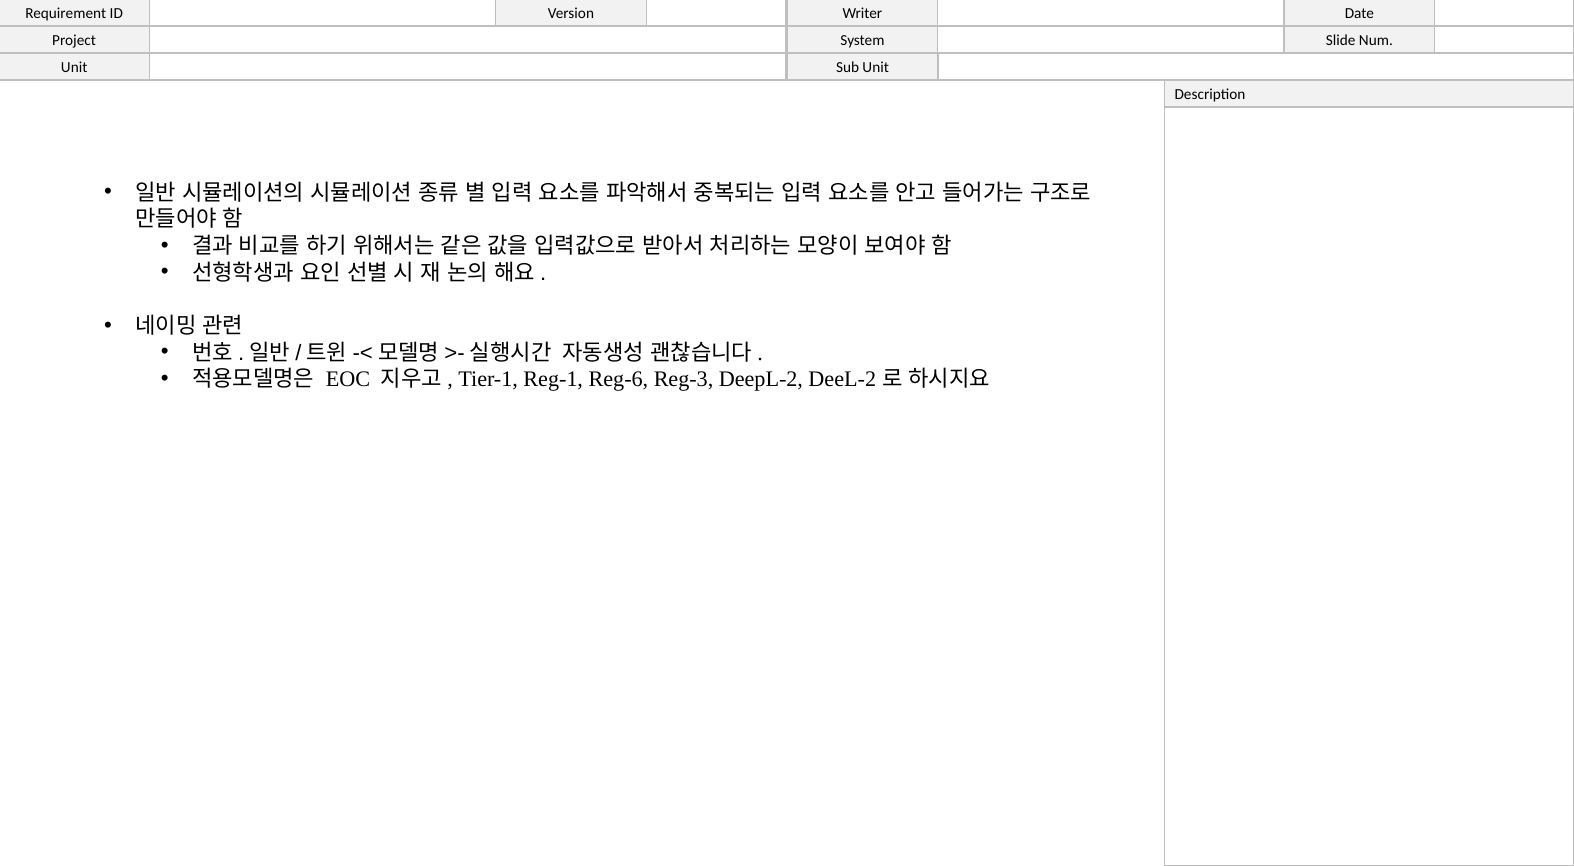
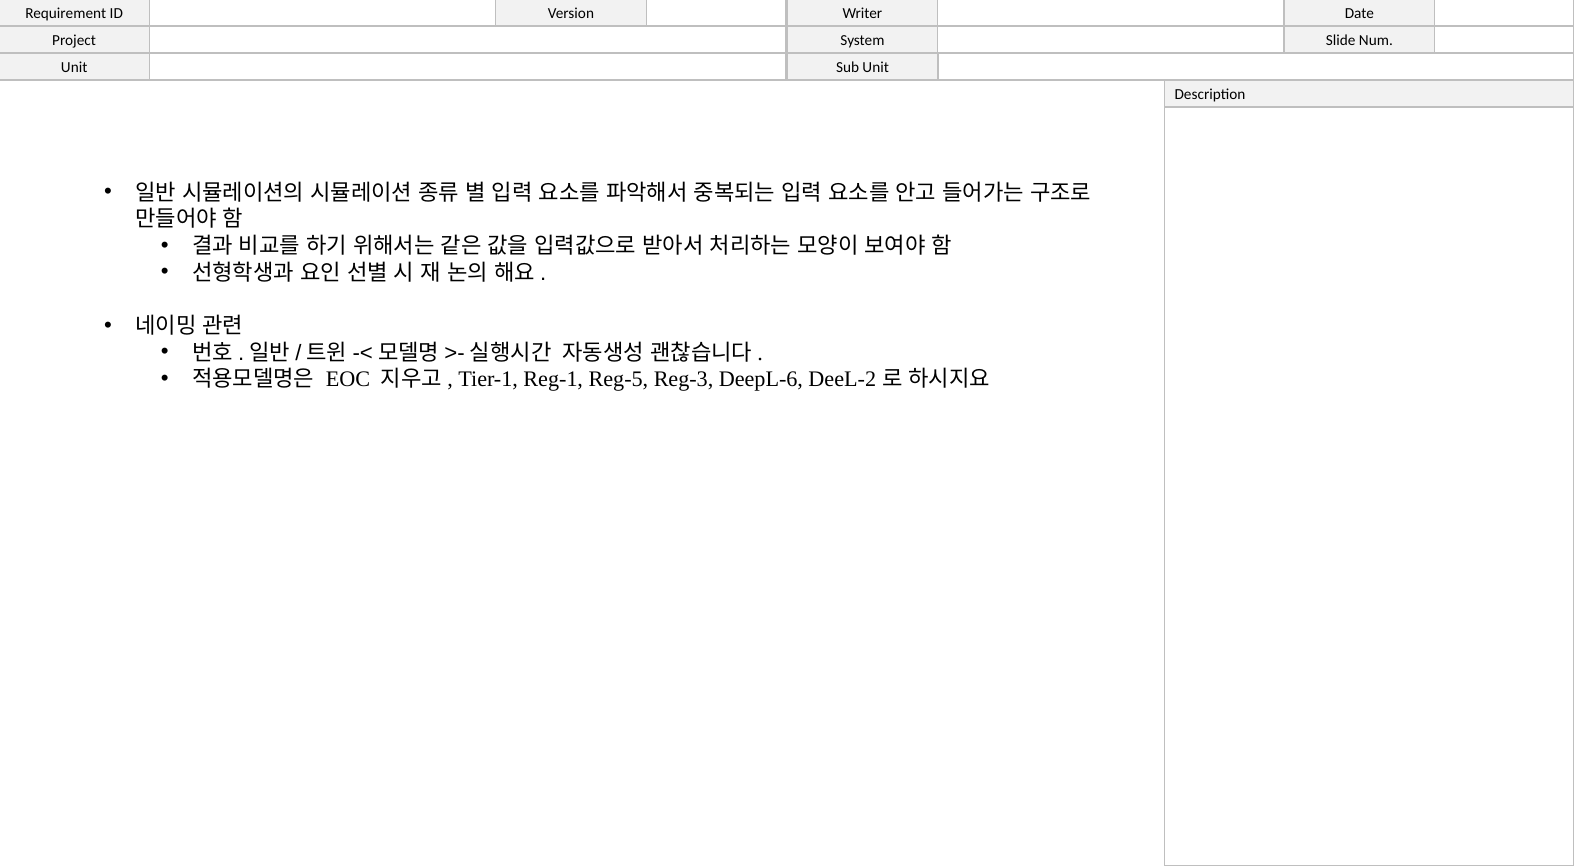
Reg-6: Reg-6 -> Reg-5
DeepL-2: DeepL-2 -> DeepL-6
